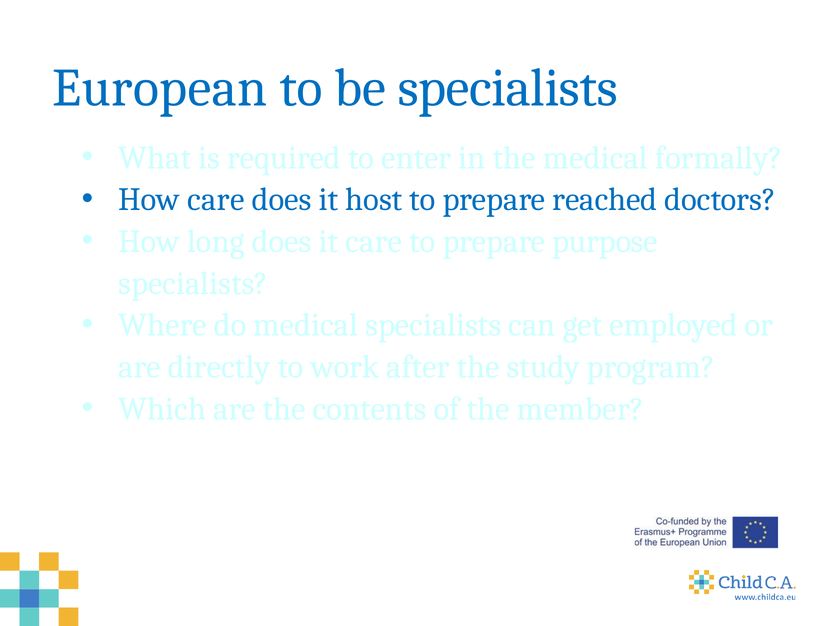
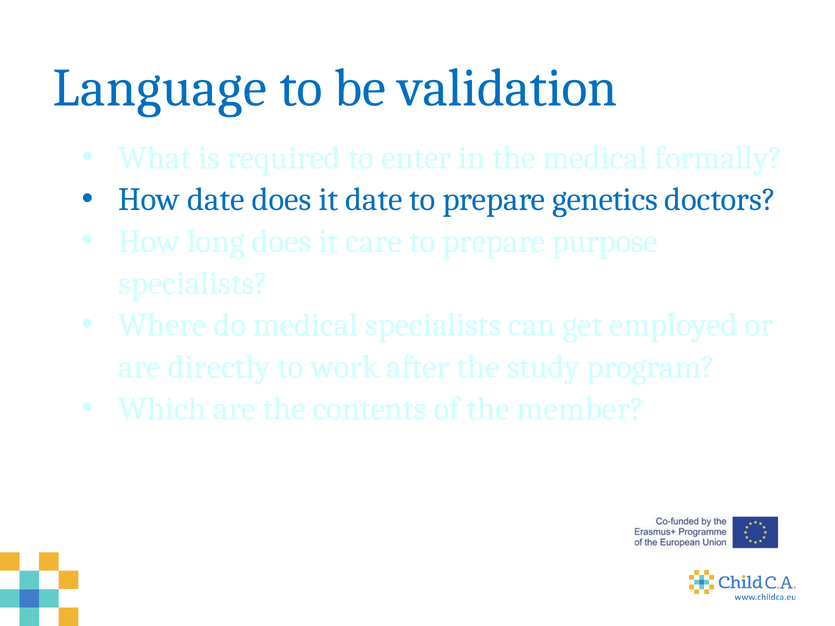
European: European -> Language
be specialists: specialists -> validation
How care: care -> date
it host: host -> date
reached: reached -> genetics
